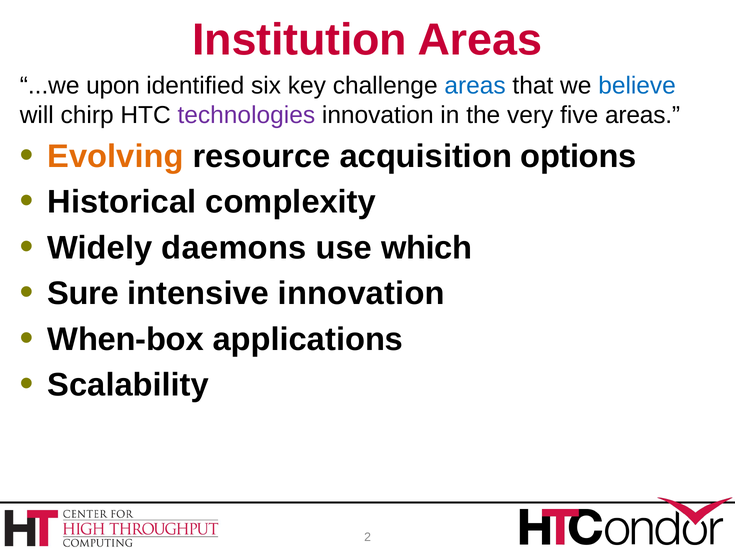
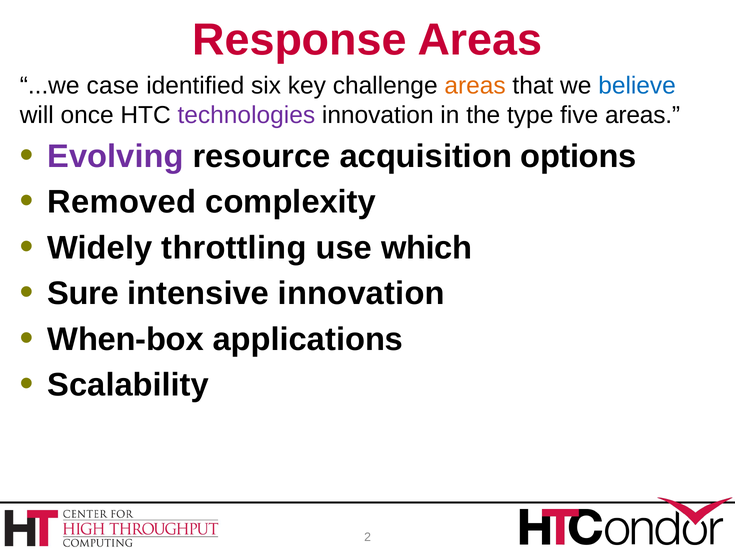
Institution: Institution -> Response
upon: upon -> case
areas at (475, 86) colour: blue -> orange
chirp: chirp -> once
very: very -> type
Evolving colour: orange -> purple
Historical: Historical -> Removed
daemons: daemons -> throttling
